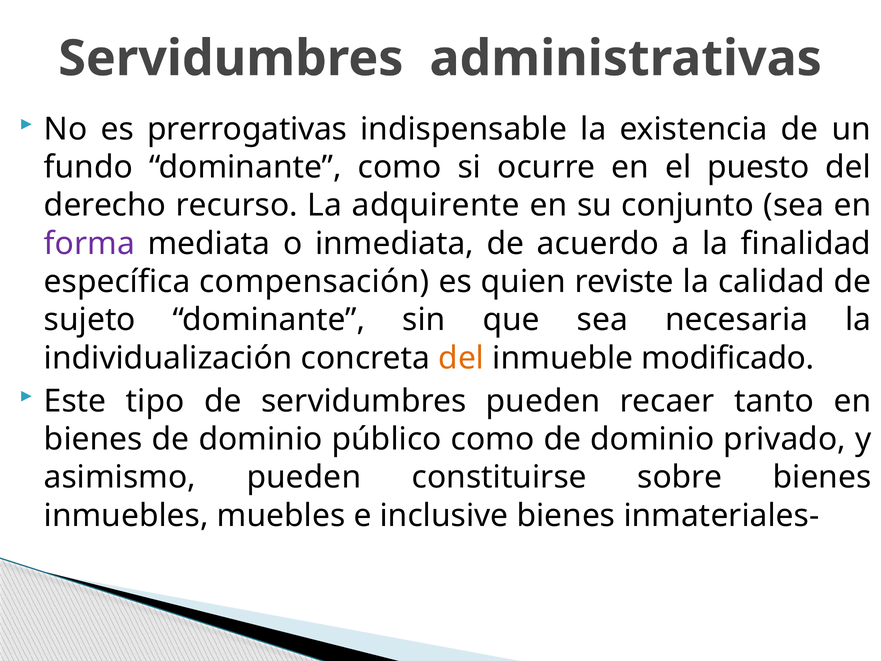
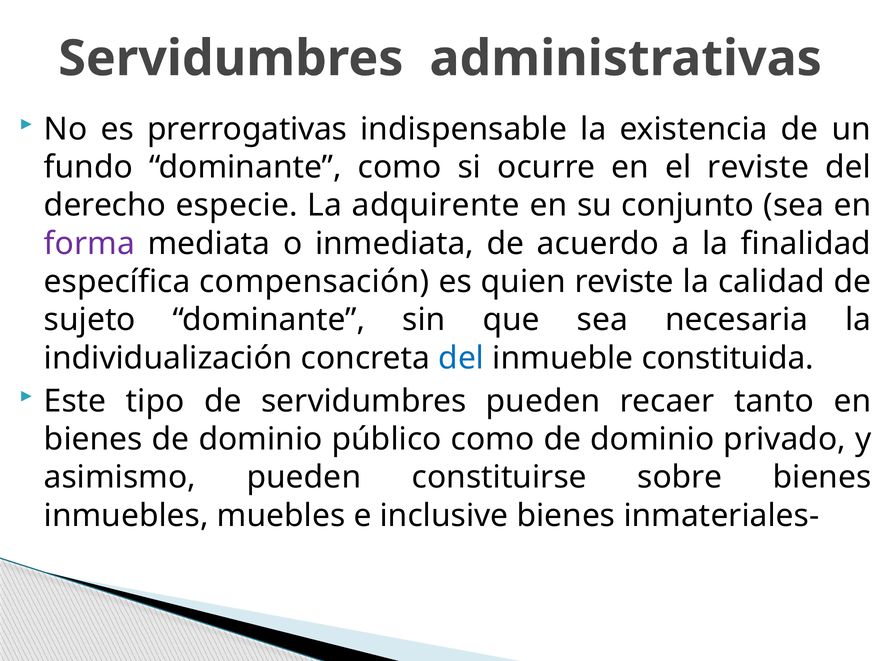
el puesto: puesto -> reviste
recurso: recurso -> especie
del at (461, 358) colour: orange -> blue
modificado: modificado -> constituida
